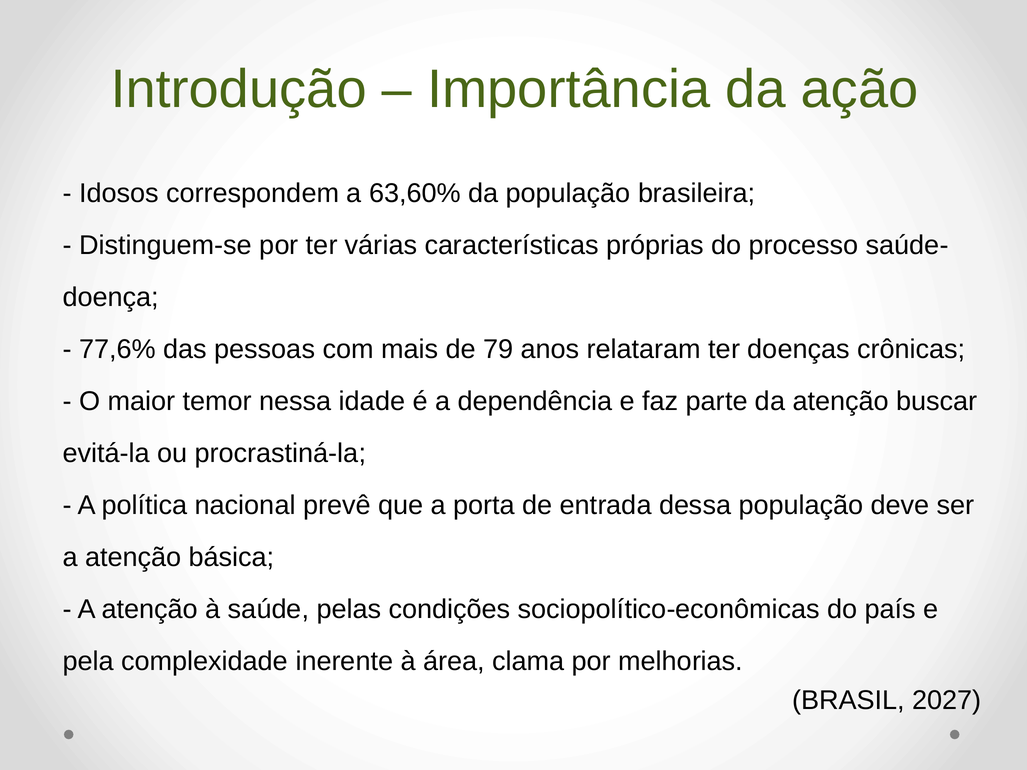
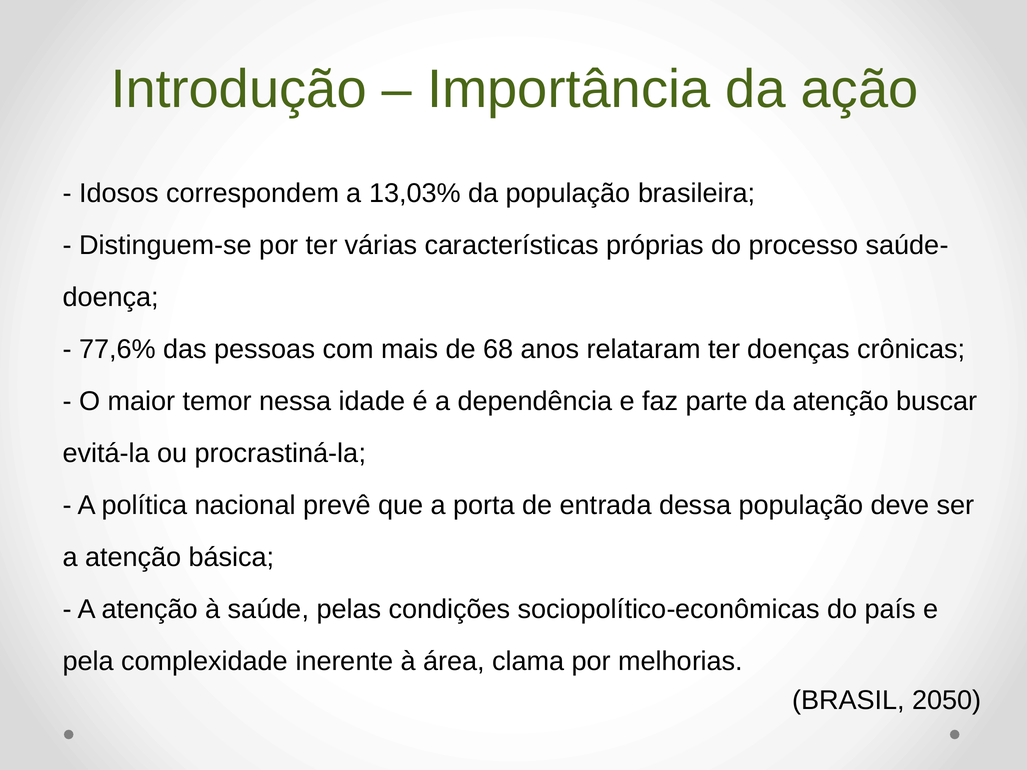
63,60%: 63,60% -> 13,03%
79: 79 -> 68
2027: 2027 -> 2050
